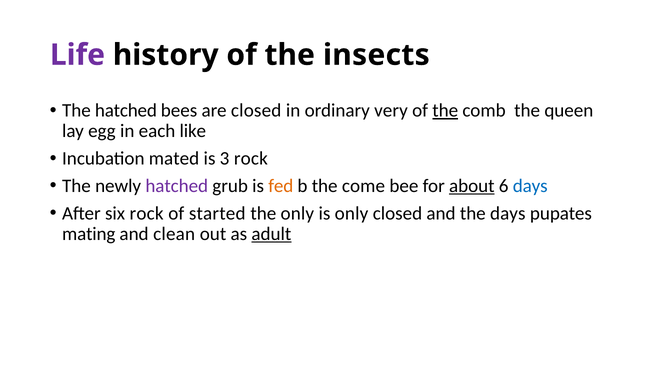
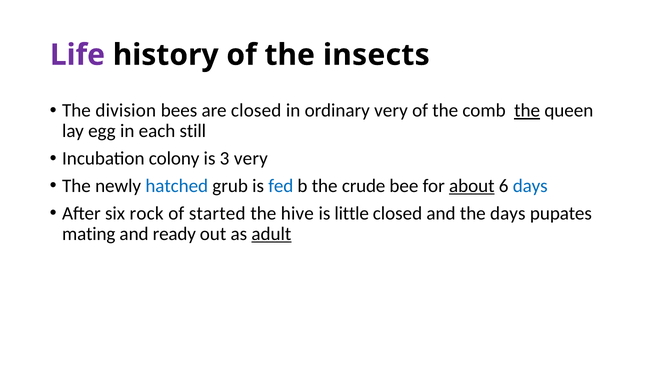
The hatched: hatched -> division
the at (445, 111) underline: present -> none
the at (527, 111) underline: none -> present
like: like -> still
mated: mated -> colony
3 rock: rock -> very
hatched at (177, 186) colour: purple -> blue
fed colour: orange -> blue
come: come -> crude
the only: only -> hive
is only: only -> little
clean: clean -> ready
